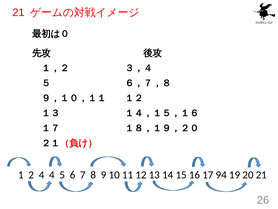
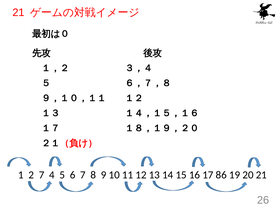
2 4: 4 -> 7
94: 94 -> 86
